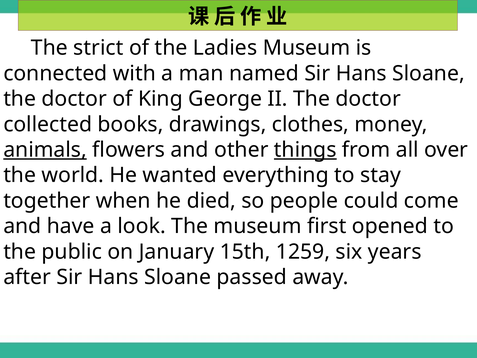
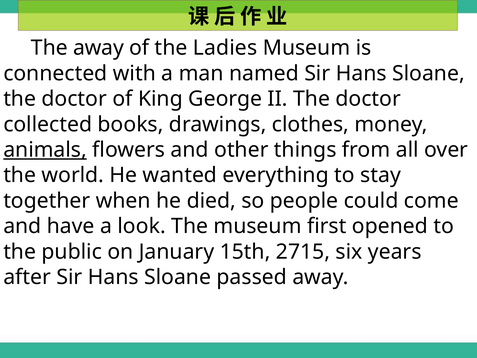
The strict: strict -> away
things underline: present -> none
1259: 1259 -> 2715
